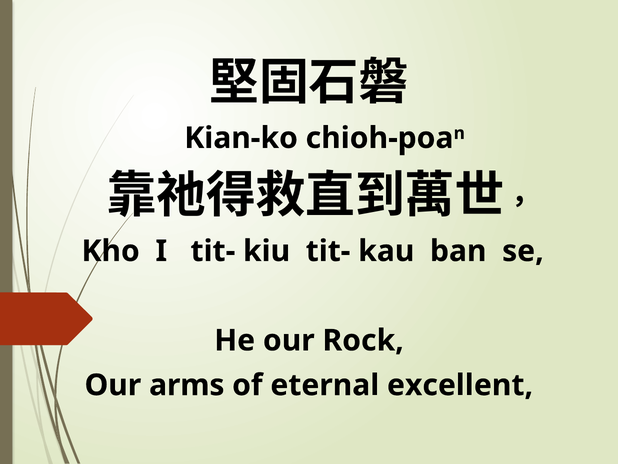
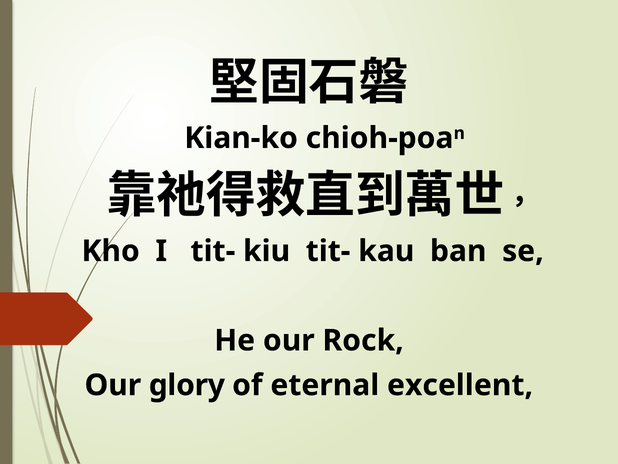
arms: arms -> glory
